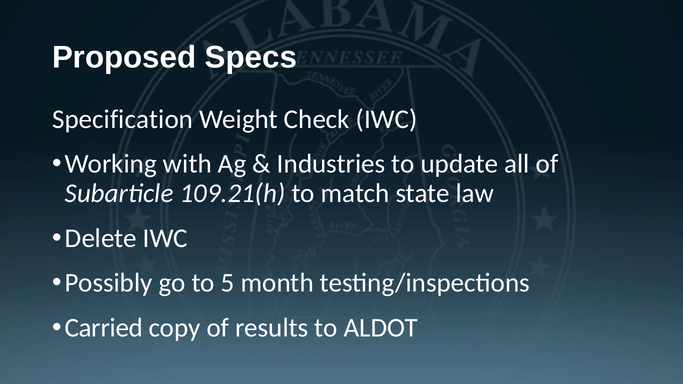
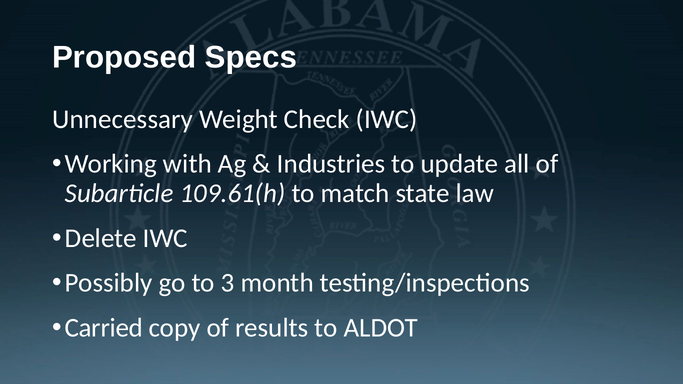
Specification: Specification -> Unnecessary
109.21(h: 109.21(h -> 109.61(h
5: 5 -> 3
